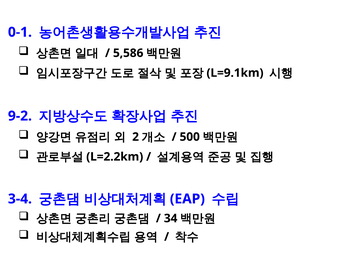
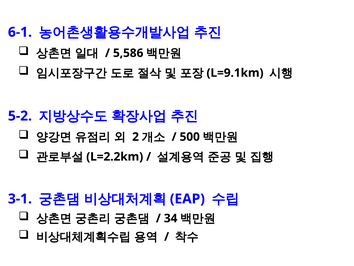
0-1: 0-1 -> 6-1
9-2: 9-2 -> 5-2
3-4: 3-4 -> 3-1
